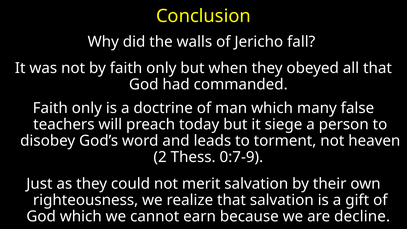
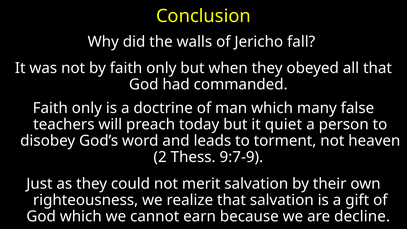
siege: siege -> quiet
0:7-9: 0:7-9 -> 9:7-9
